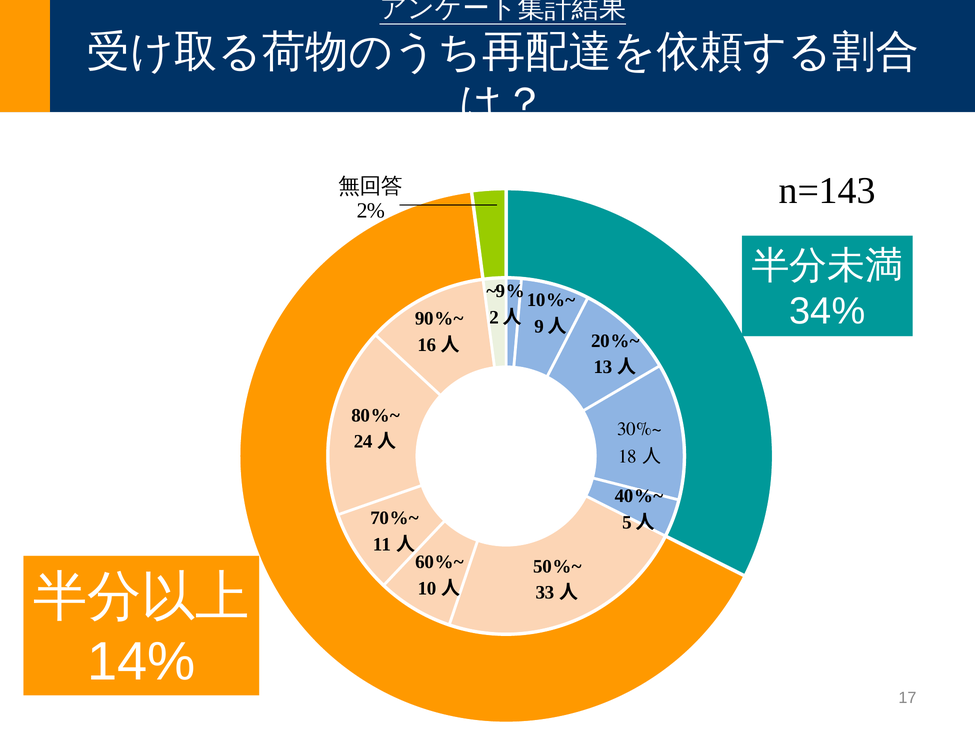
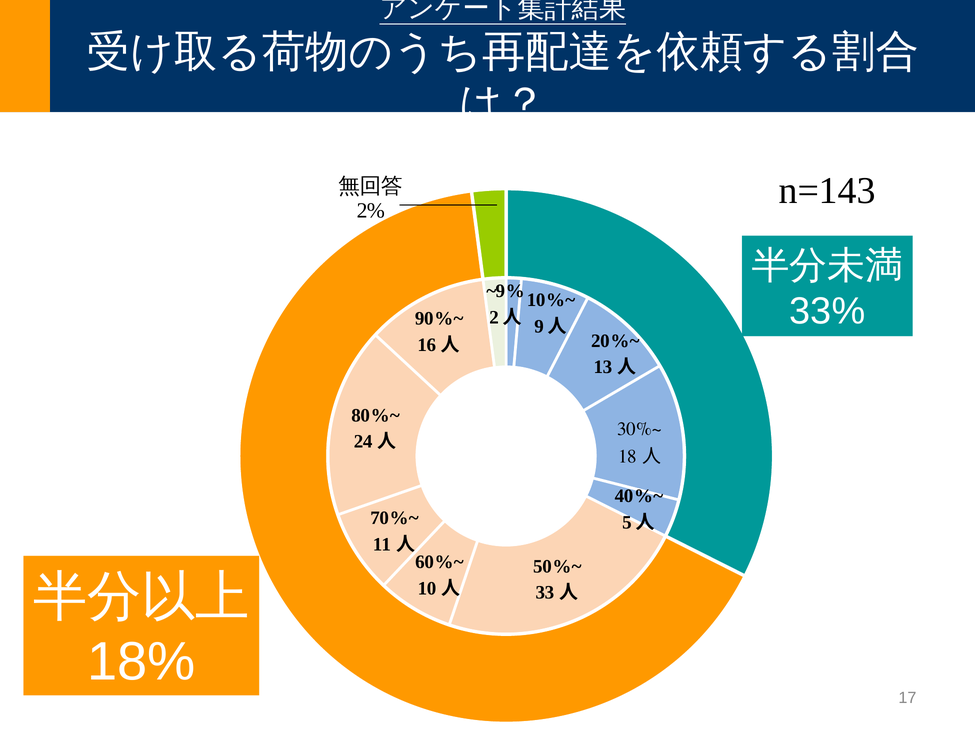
34%: 34% -> 33%
14%: 14% -> 18%
